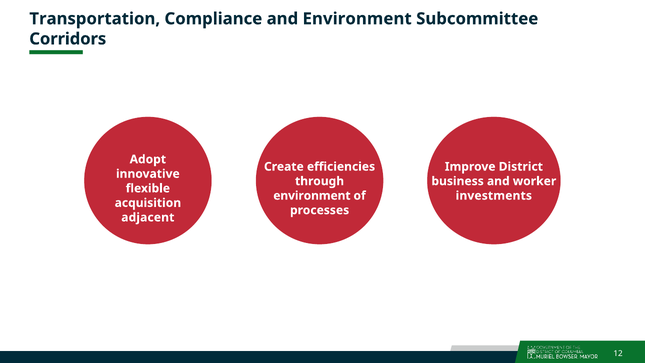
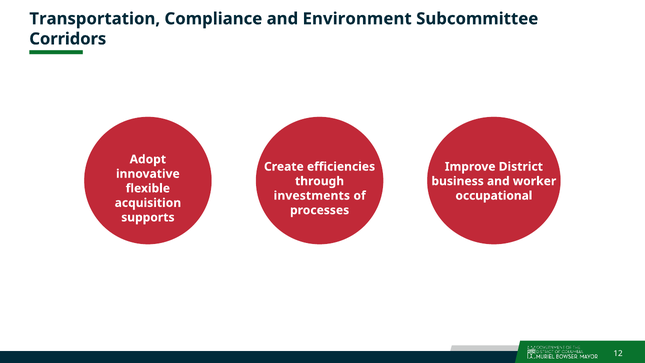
environment at (312, 196): environment -> investments
investments: investments -> occupational
adjacent: adjacent -> supports
